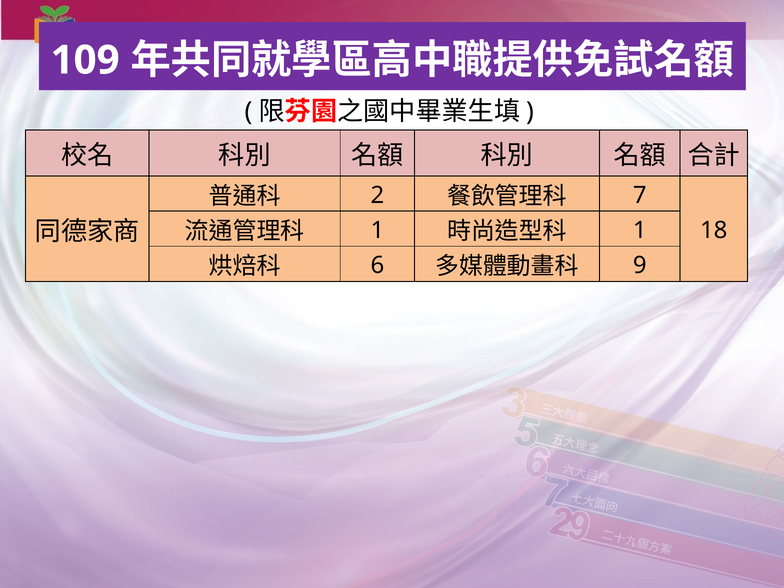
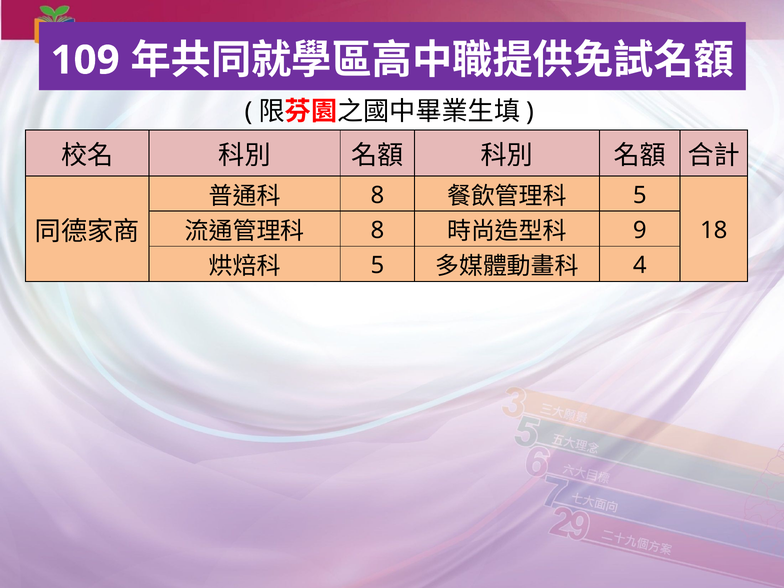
2 at (377, 195): 2 -> 8
7 at (640, 195): 7 -> 5
1 at (377, 230): 1 -> 8
1 at (640, 230): 1 -> 9
6 at (377, 265): 6 -> 5
9: 9 -> 4
